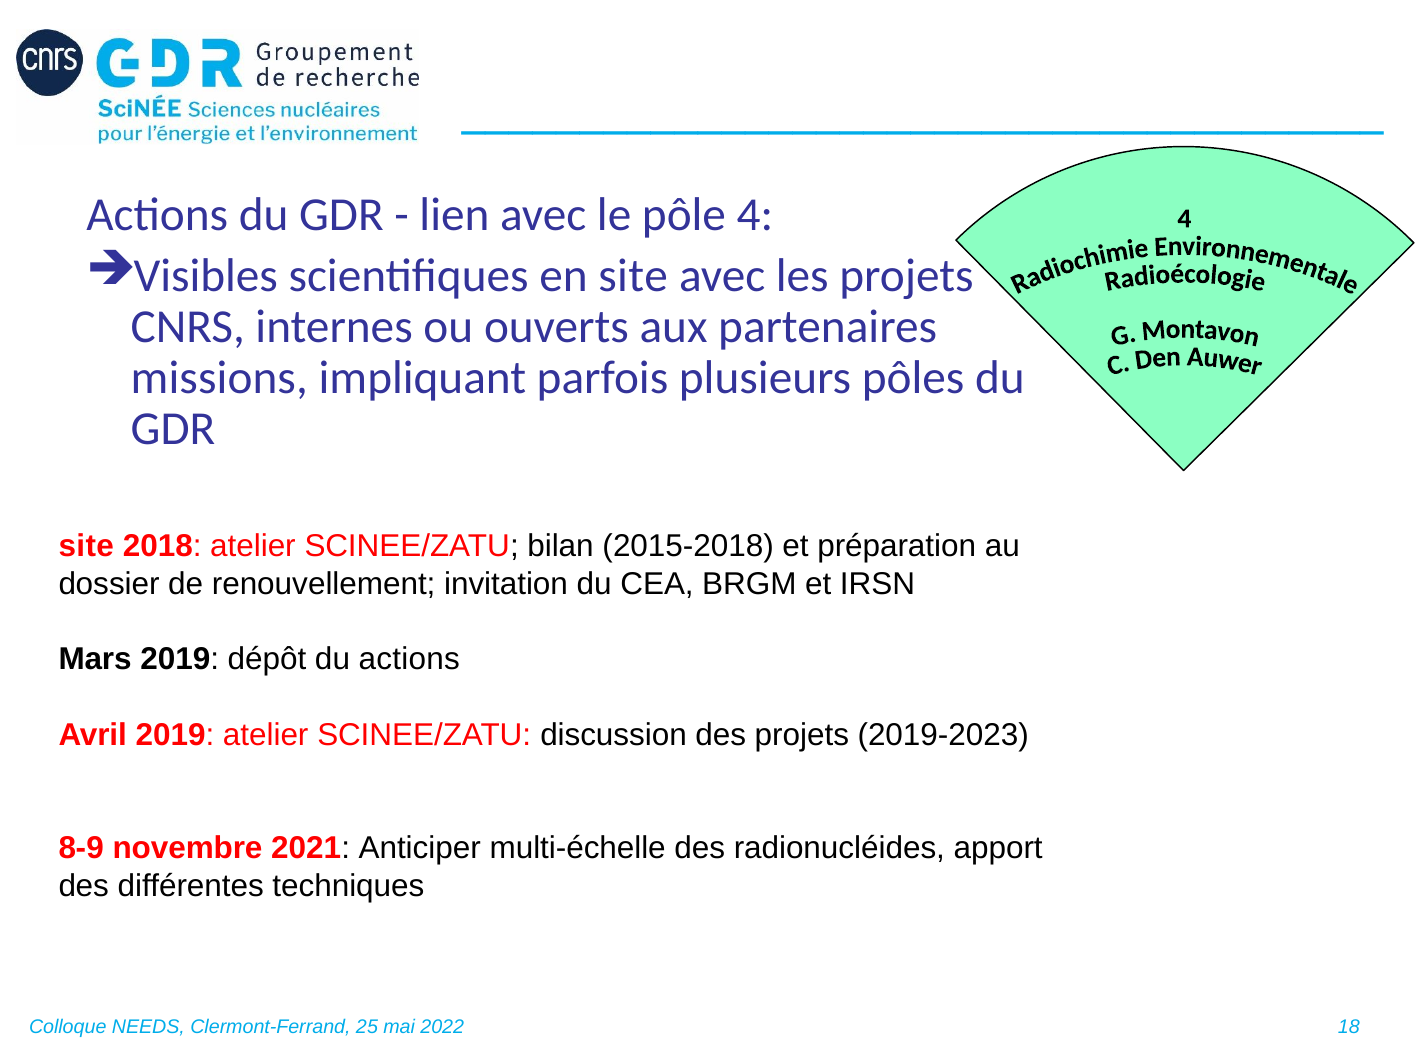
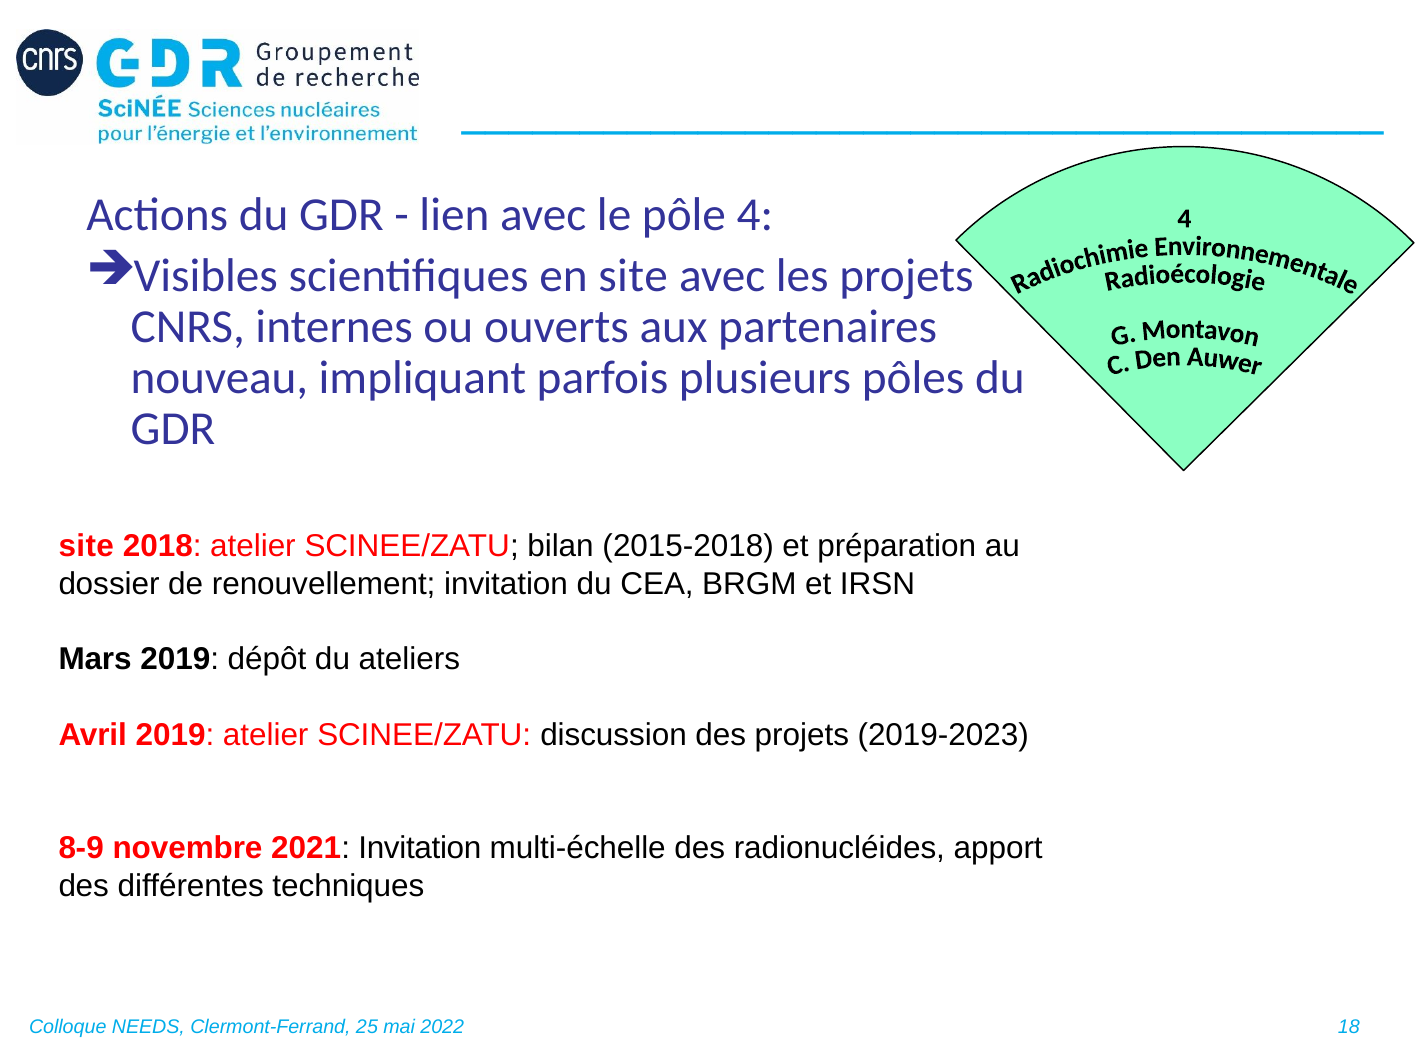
missions: missions -> nouveau
du actions: actions -> ateliers
2021 Anticiper: Anticiper -> Invitation
